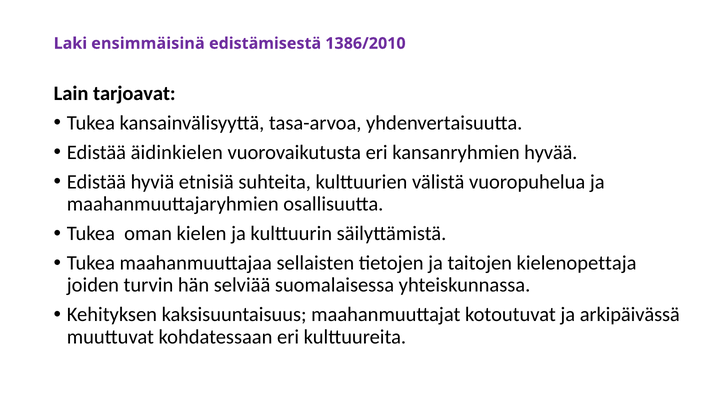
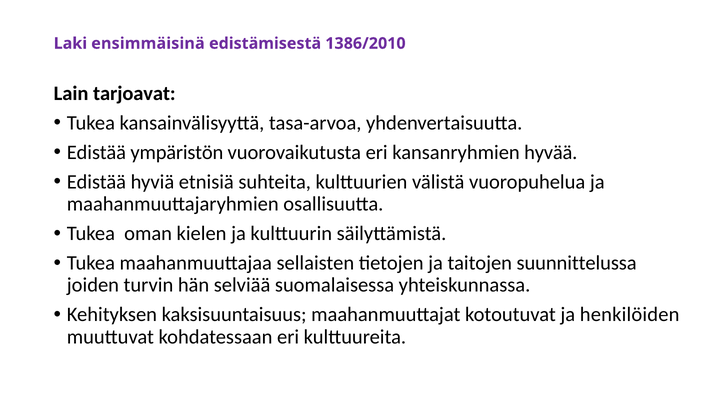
äidinkielen: äidinkielen -> ympäristön
kielenopettaja: kielenopettaja -> suunnittelussa
arkipäivässä: arkipäivässä -> henkilöiden
